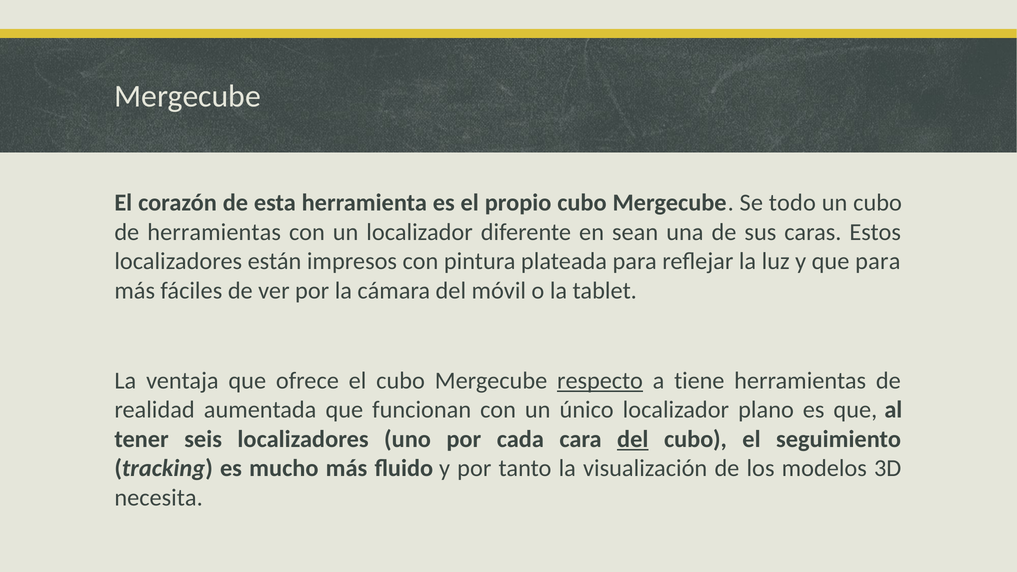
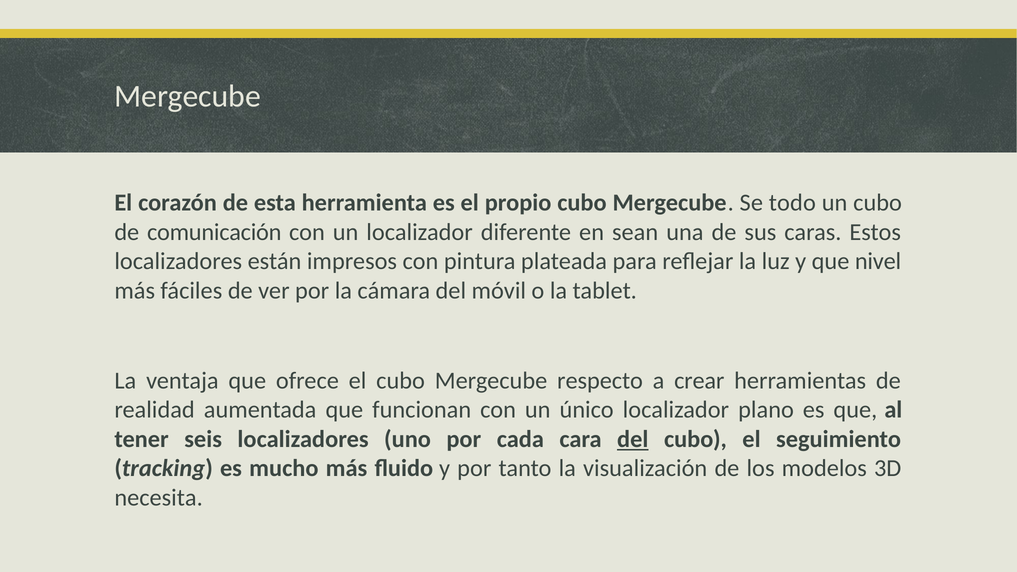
de herramientas: herramientas -> comunicación
que para: para -> nivel
respecto underline: present -> none
tiene: tiene -> crear
